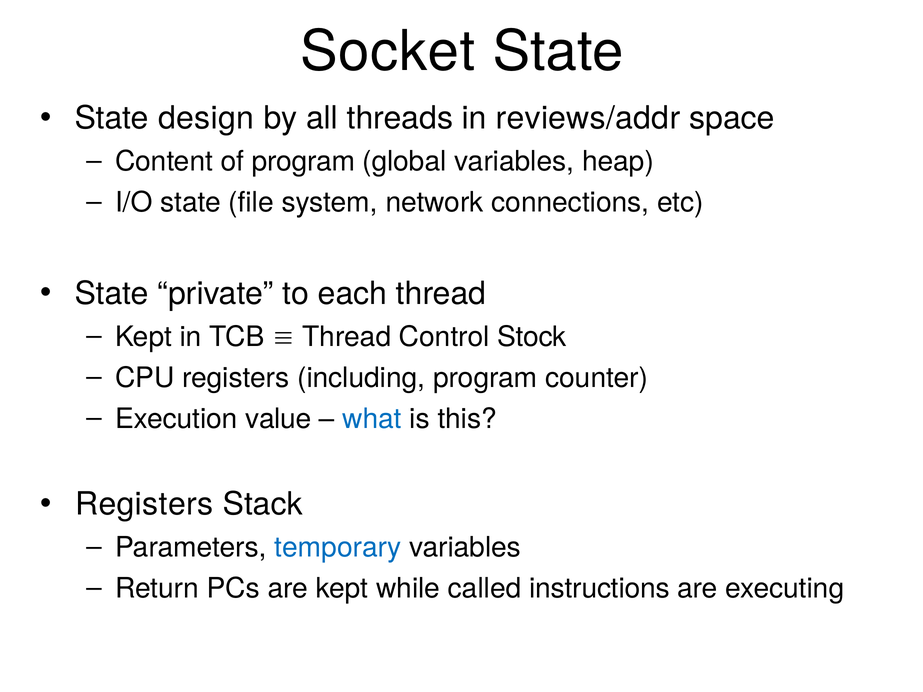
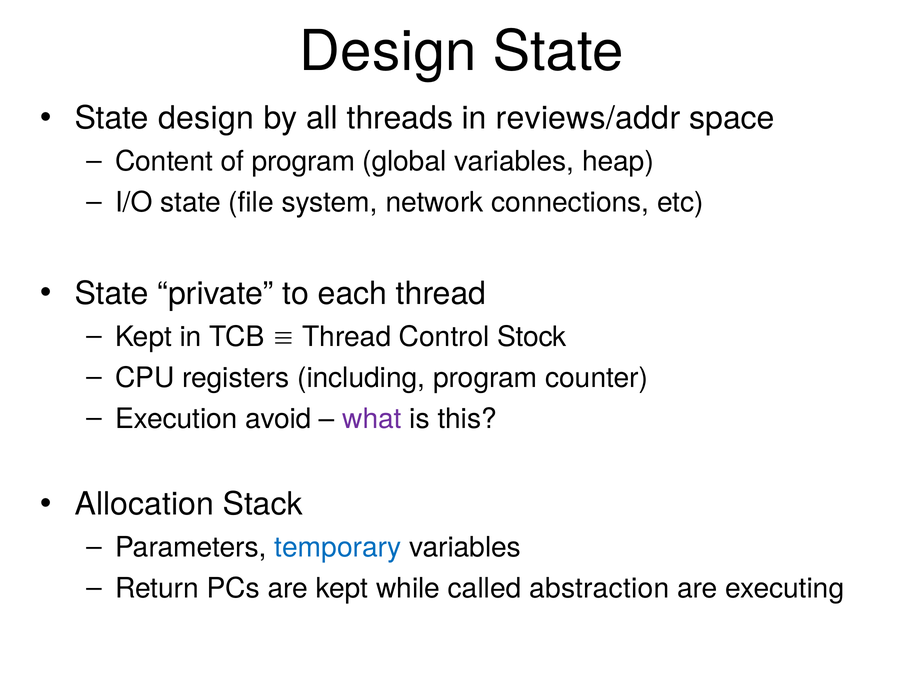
Socket at (388, 52): Socket -> Design
value: value -> avoid
what colour: blue -> purple
Registers at (144, 505): Registers -> Allocation
instructions: instructions -> abstraction
